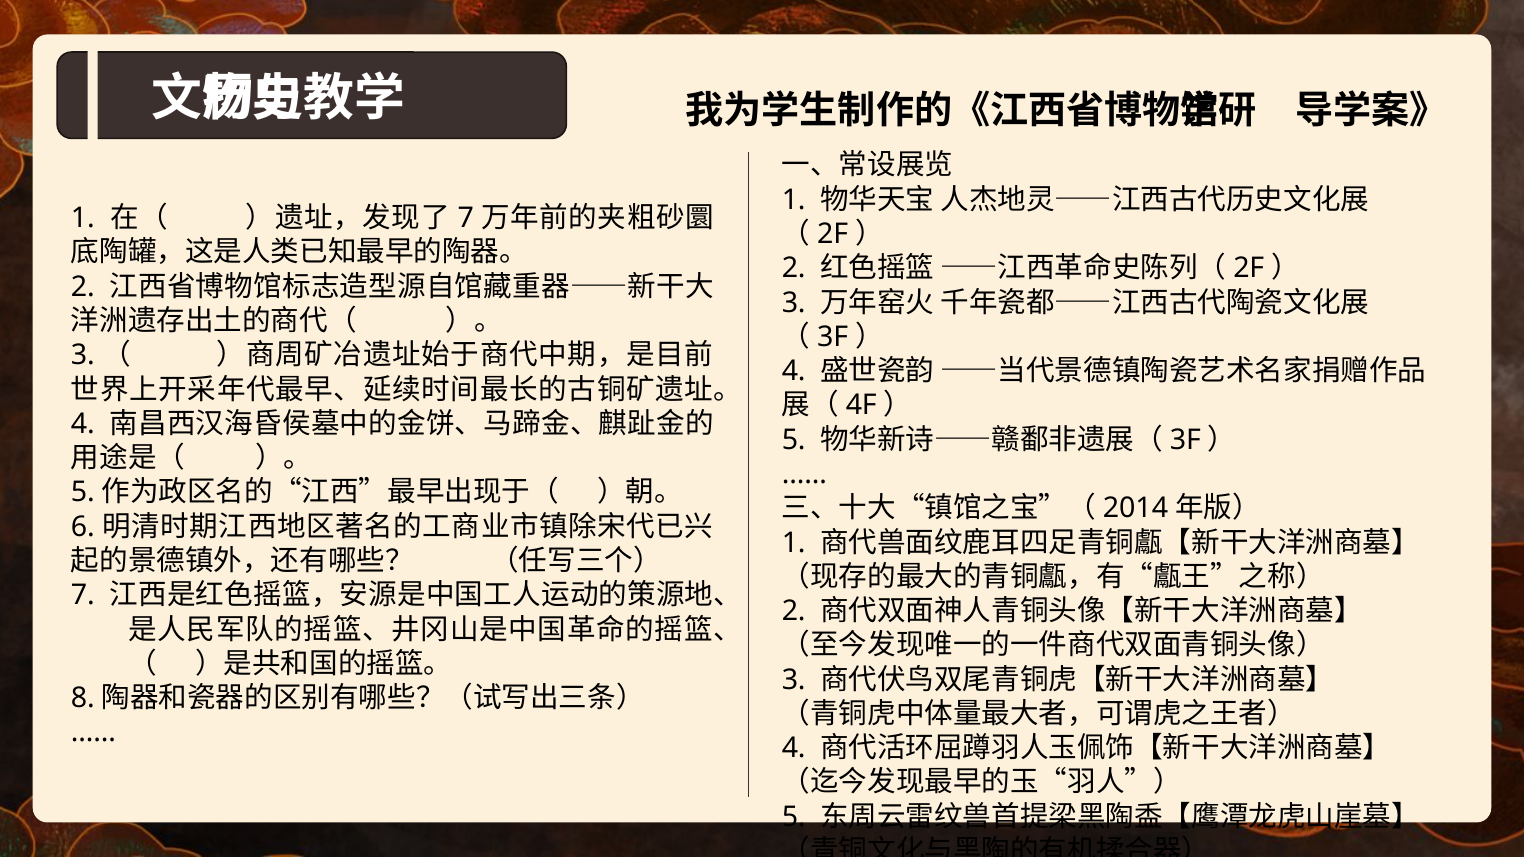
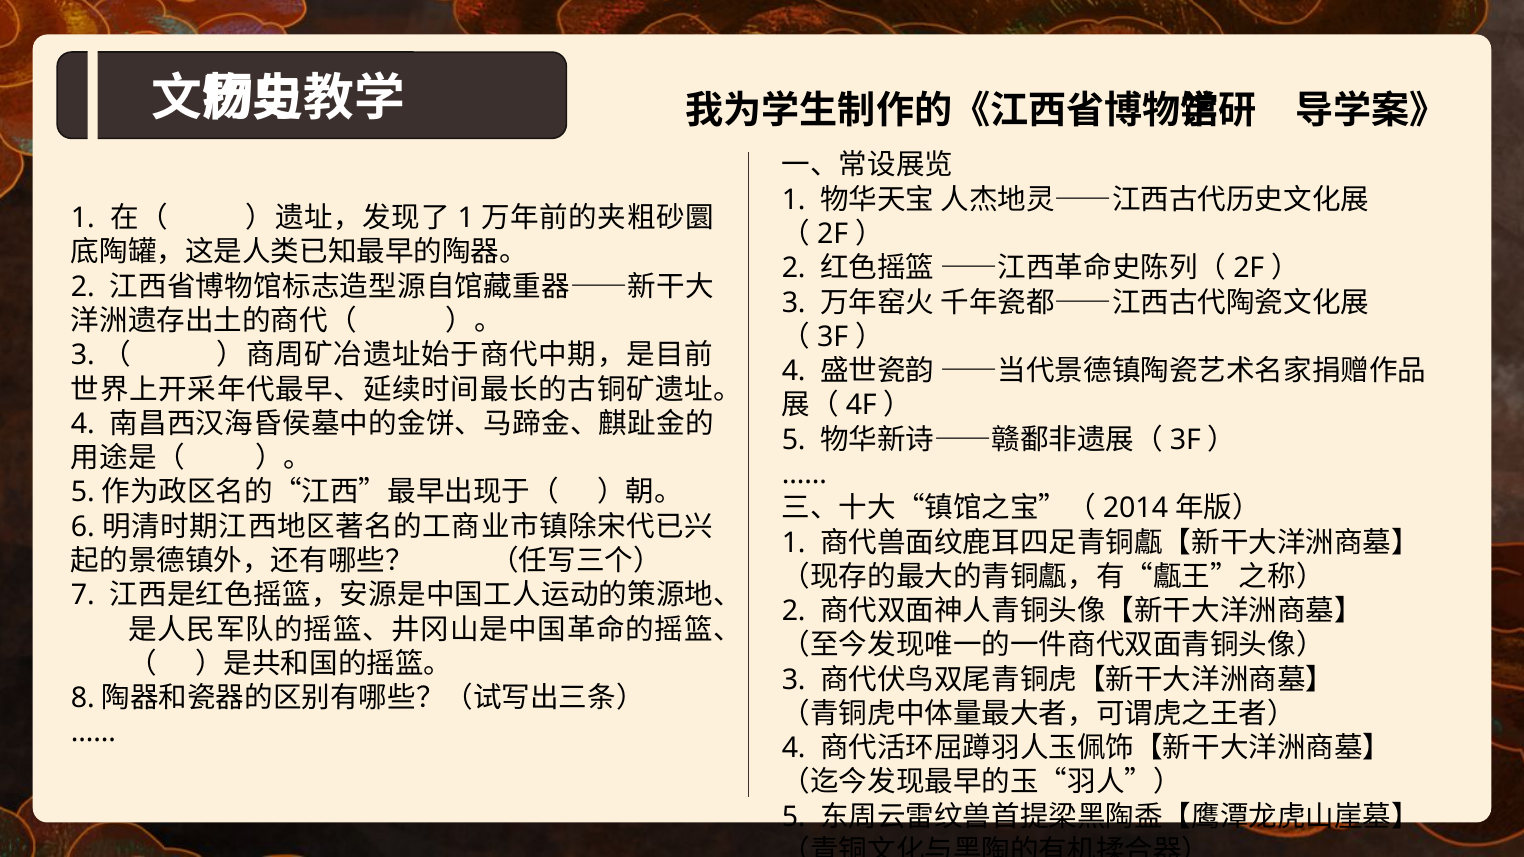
7 at (466, 218): 7 -> 1
